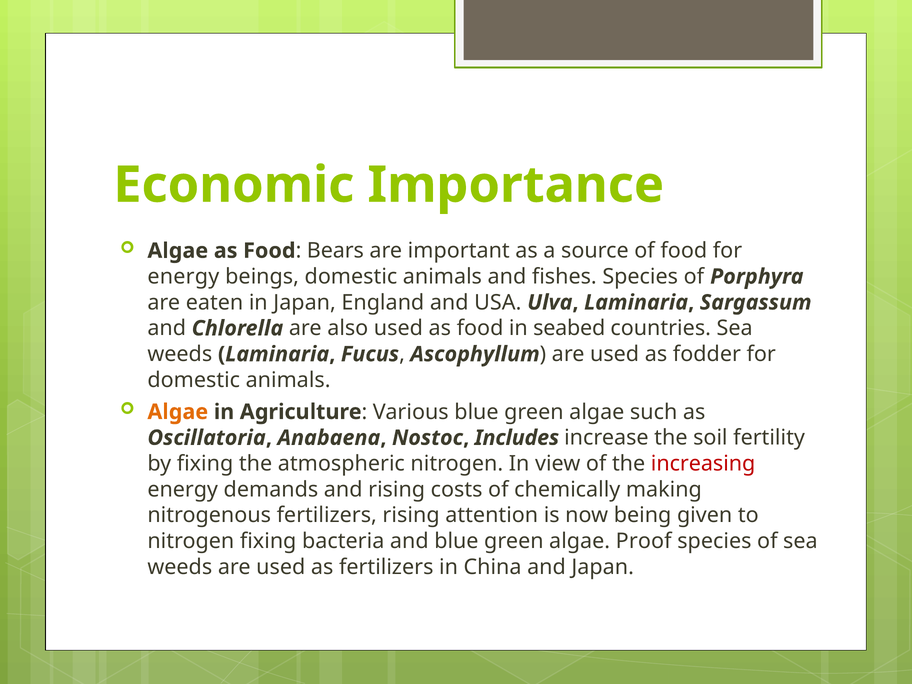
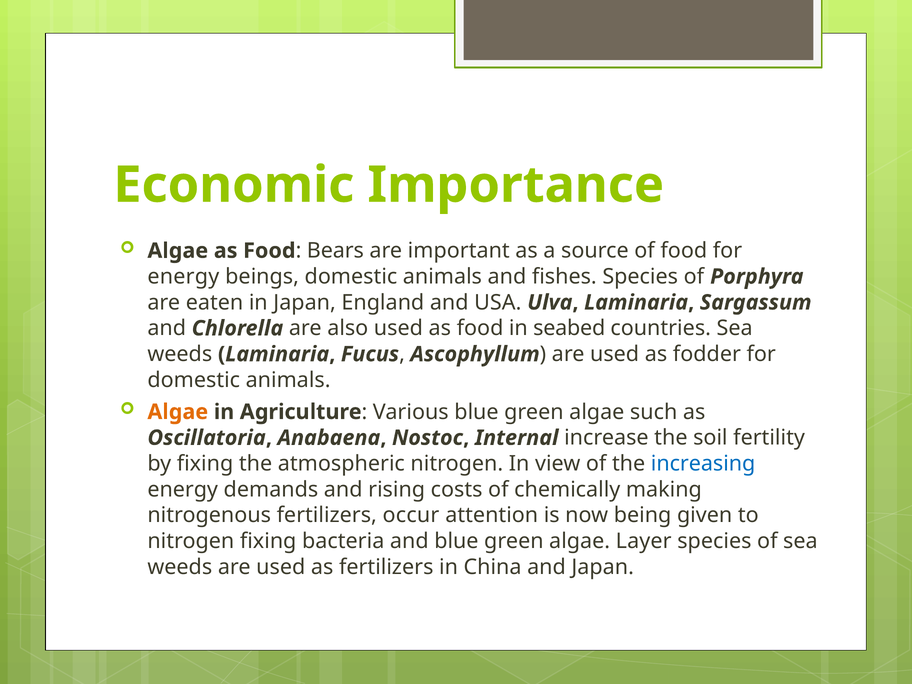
Includes: Includes -> Internal
increasing colour: red -> blue
fertilizers rising: rising -> occur
Proof: Proof -> Layer
